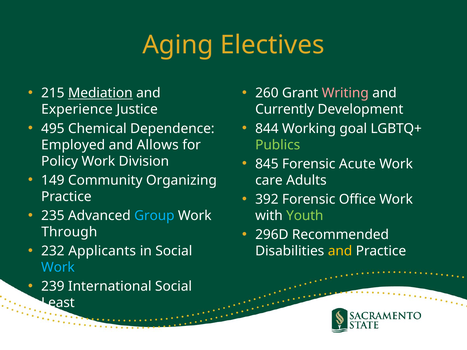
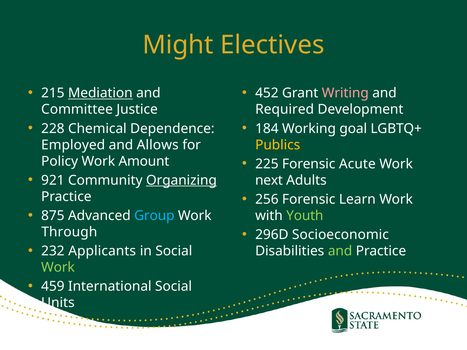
Aging: Aging -> Might
260: 260 -> 452
Experience: Experience -> Committee
Currently: Currently -> Required
495: 495 -> 228
844: 844 -> 184
Publics colour: light green -> yellow
845: 845 -> 225
Division: Division -> Amount
149: 149 -> 921
Organizing underline: none -> present
care: care -> next
392: 392 -> 256
Office: Office -> Learn
235: 235 -> 875
Recommended: Recommended -> Socioeconomic
and at (340, 251) colour: yellow -> light green
Work at (58, 268) colour: light blue -> light green
239: 239 -> 459
Least: Least -> Units
